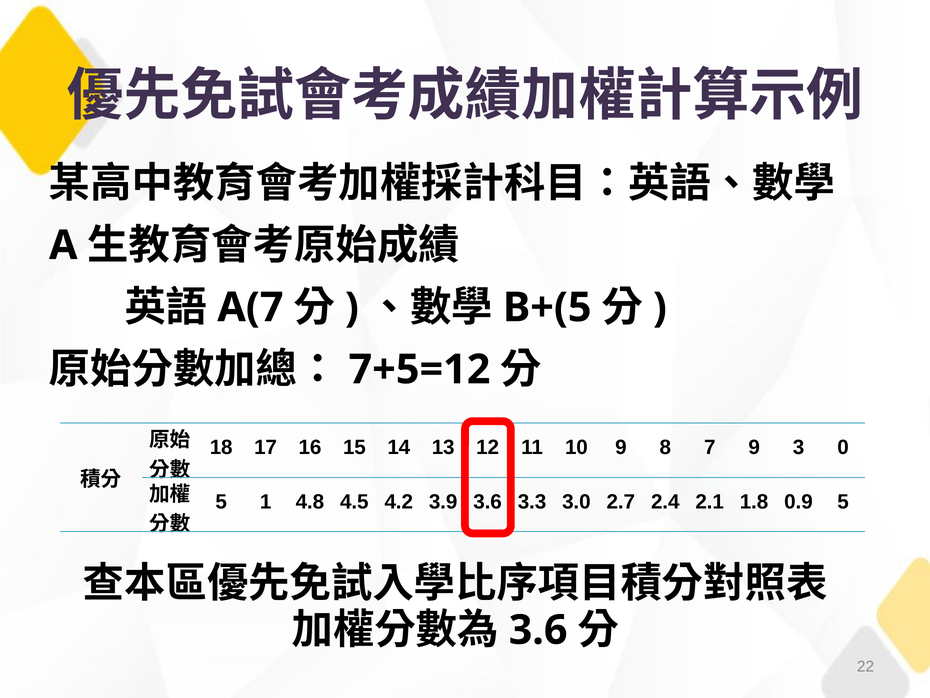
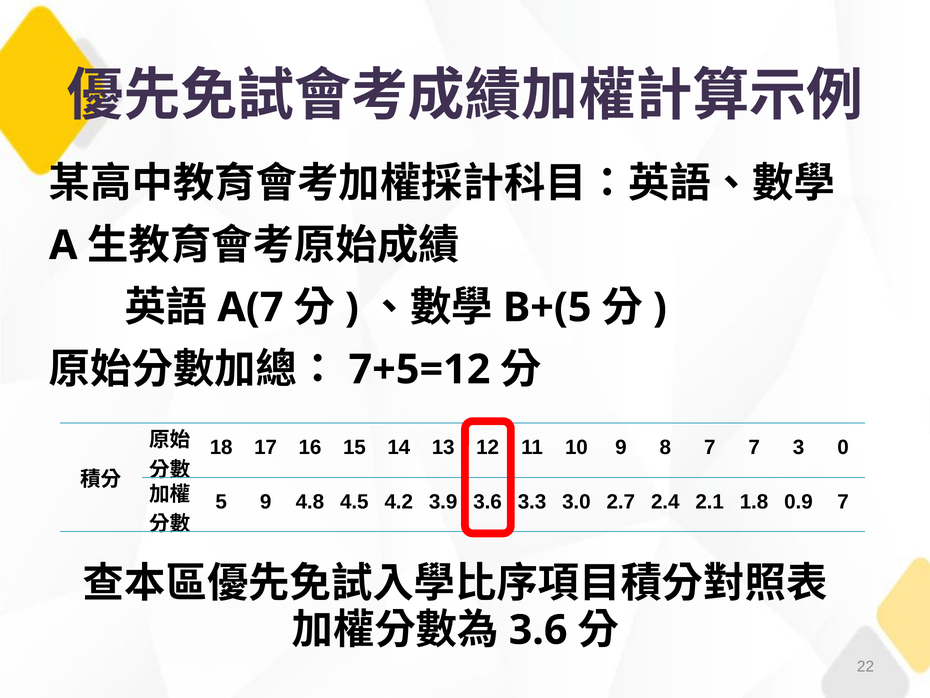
7 9: 9 -> 7
5 1: 1 -> 9
0.9 5: 5 -> 7
